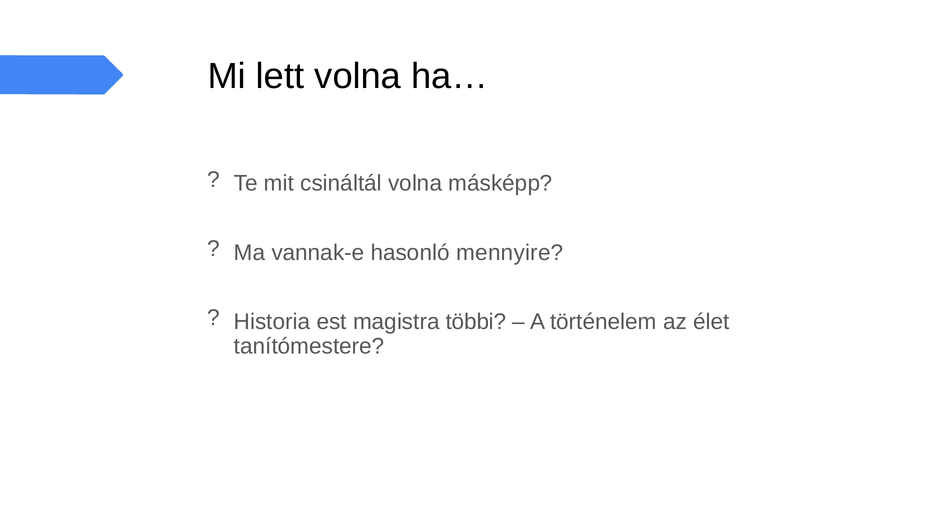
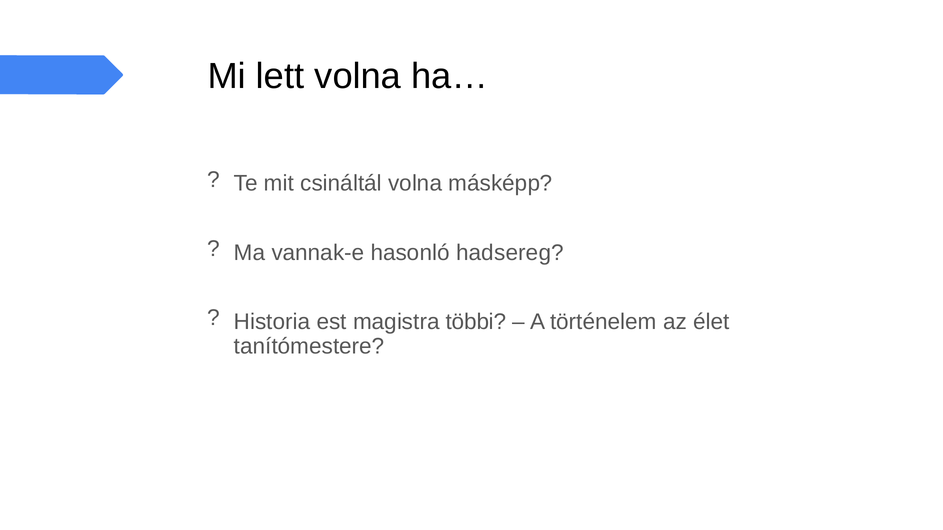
mennyire: mennyire -> hadsereg
